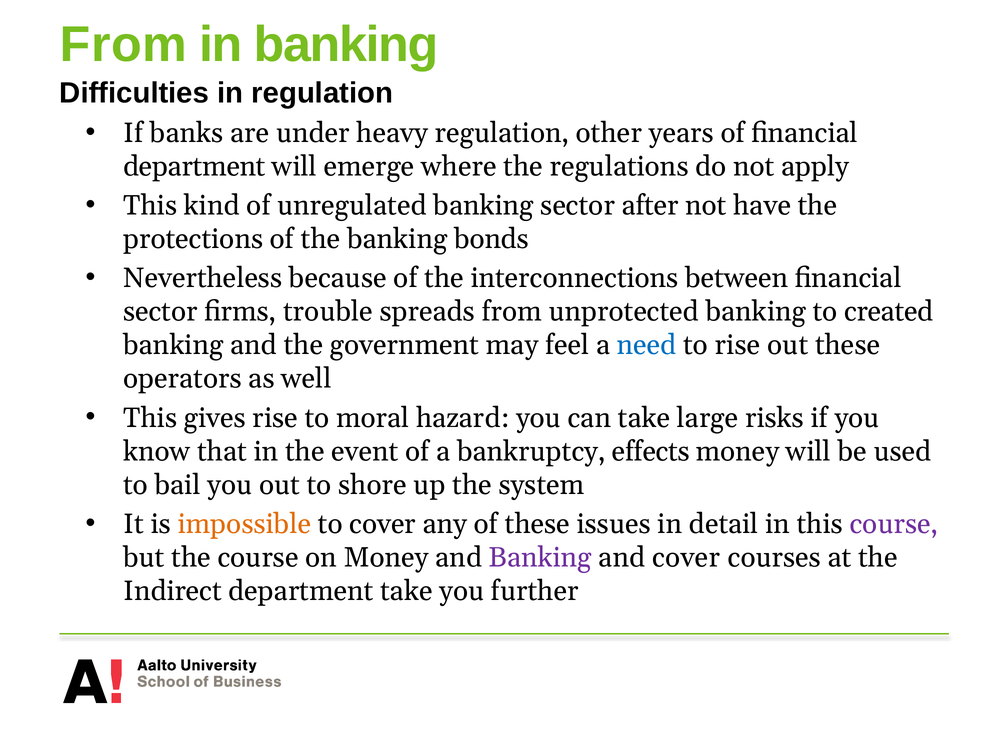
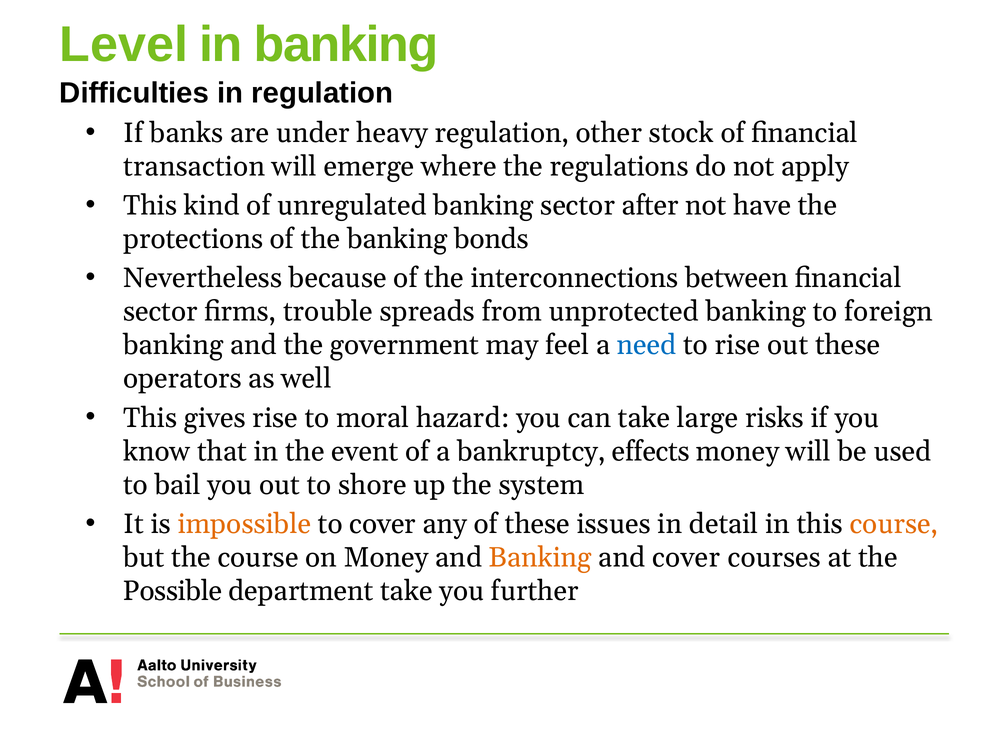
From at (123, 45): From -> Level
years: years -> stock
department at (194, 167): department -> transaction
created: created -> foreign
course at (894, 524) colour: purple -> orange
Banking at (540, 558) colour: purple -> orange
Indirect: Indirect -> Possible
